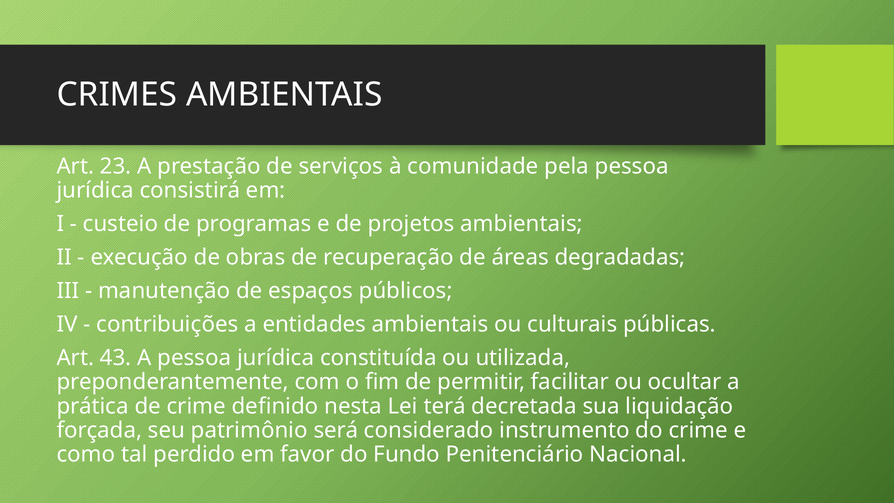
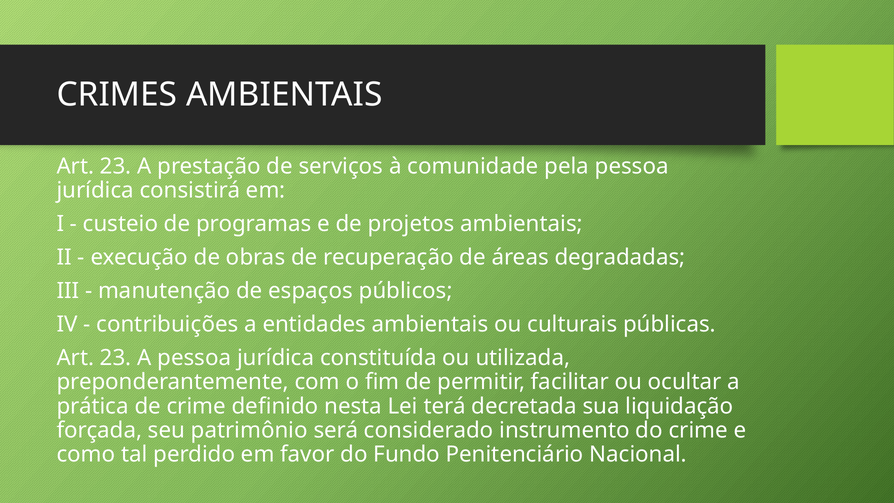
43 at (116, 358): 43 -> 23
